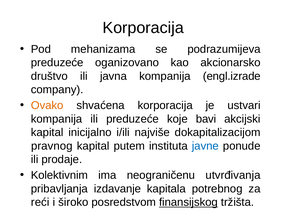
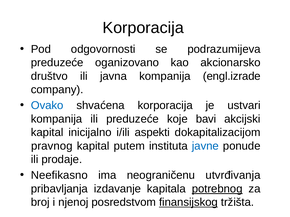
mehanizama: mehanizama -> odgovornosti
Ovako colour: orange -> blue
najviše: najviše -> aspekti
Kolektivnim: Kolektivnim -> Neefikasno
potrebnog underline: none -> present
reći: reći -> broj
široko: široko -> njenoj
